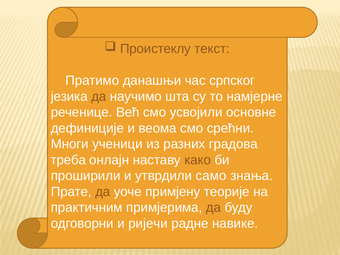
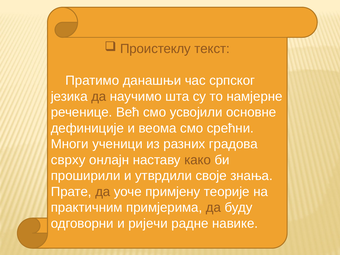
треба: треба -> сврху
само: само -> своје
